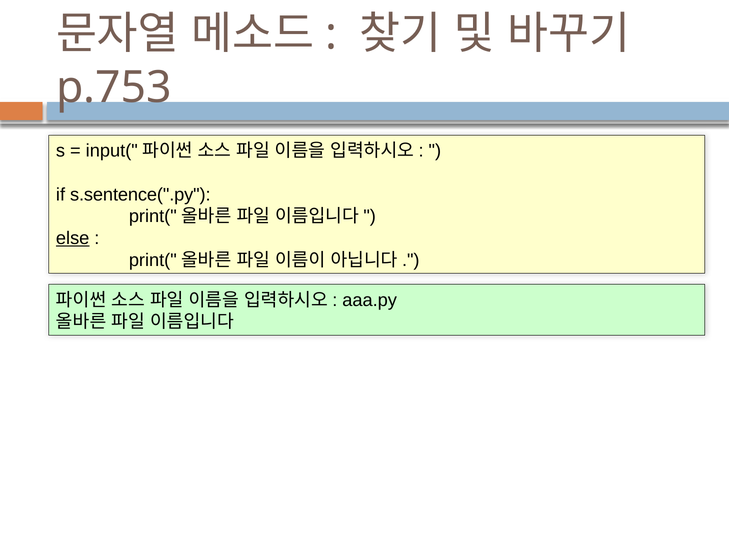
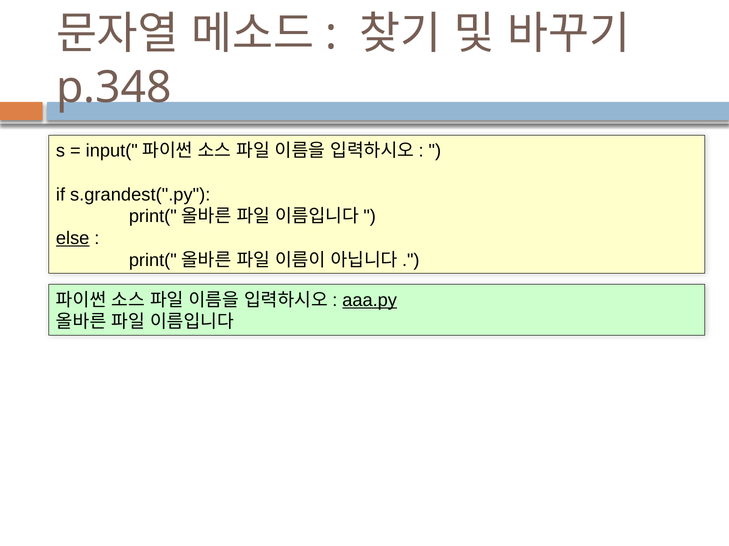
p.753: p.753 -> p.348
s.sentence(".py: s.sentence(".py -> s.grandest(".py
aaa.py underline: none -> present
